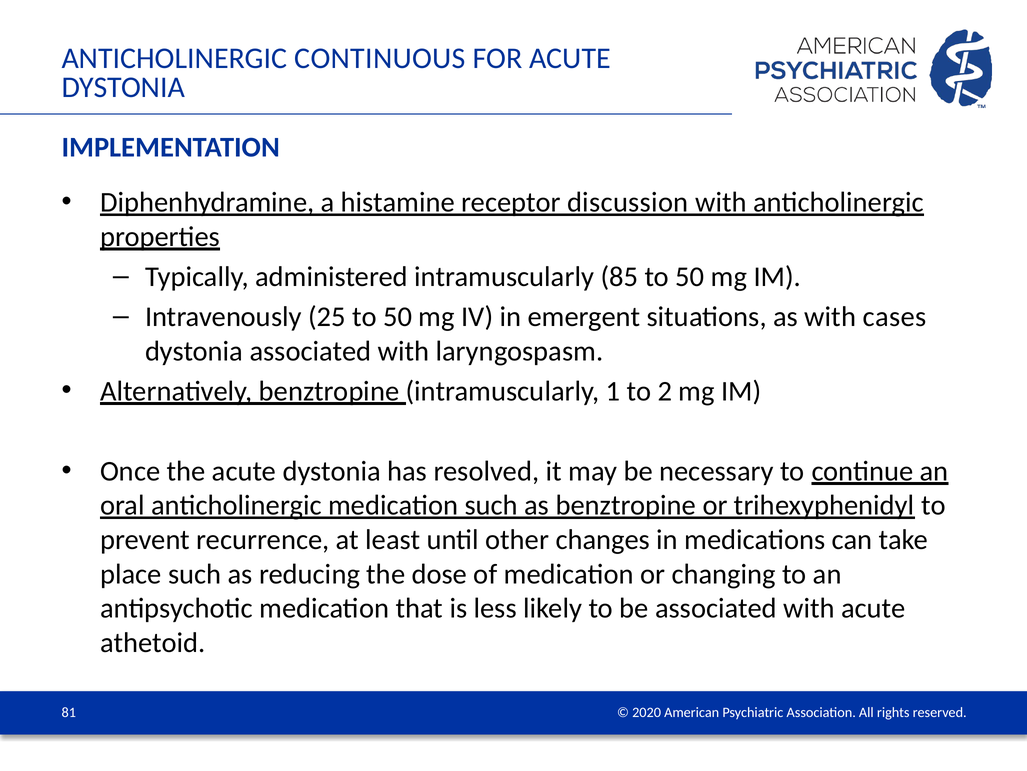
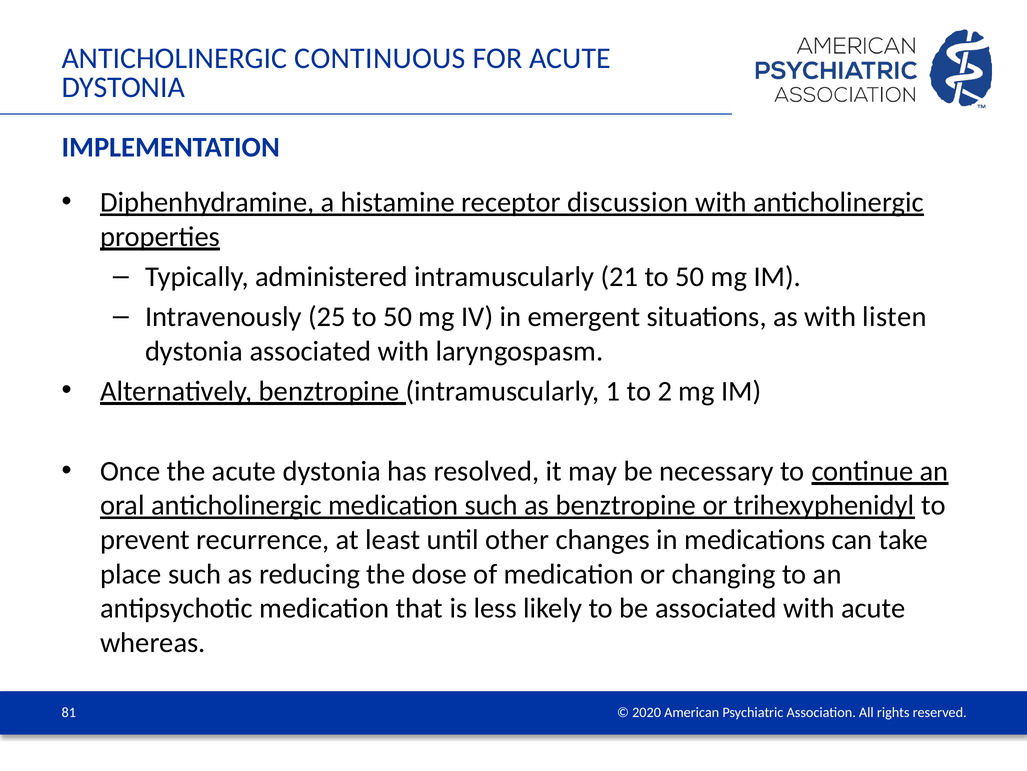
85: 85 -> 21
cases: cases -> listen
athetoid: athetoid -> whereas
